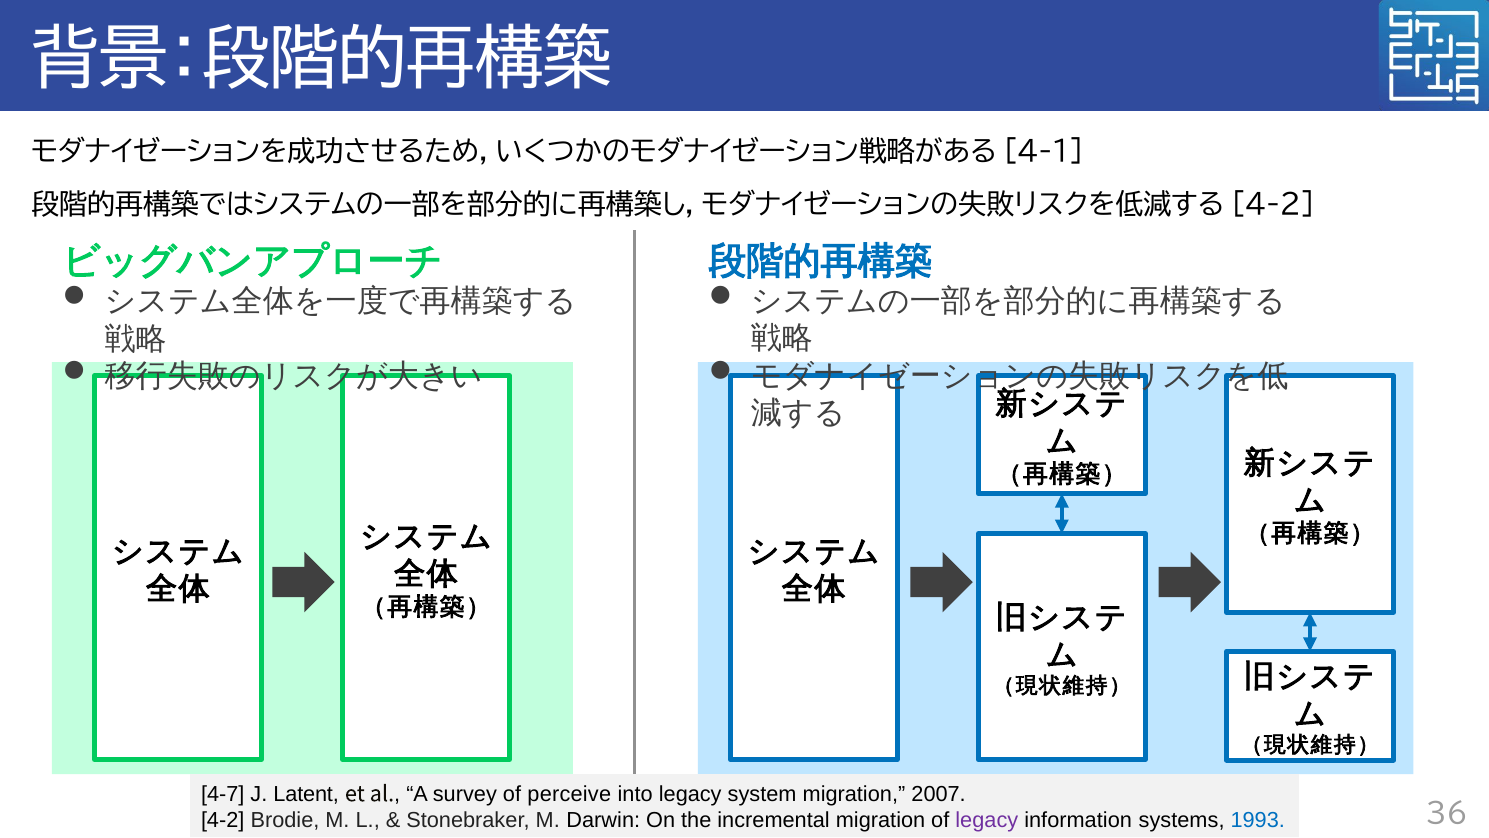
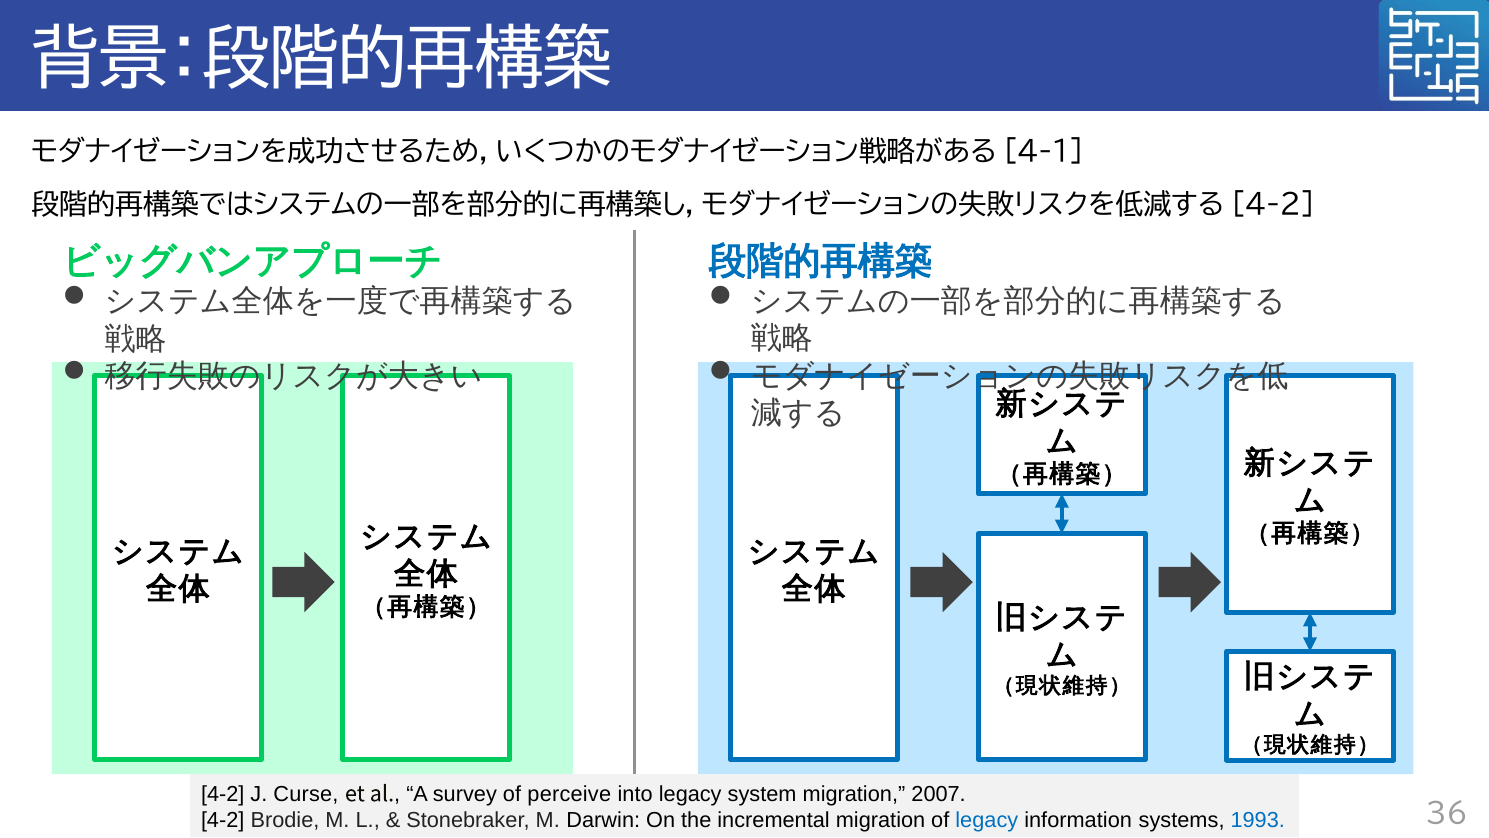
4-7 at (223, 794): 4-7 -> 4-2
Latent: Latent -> Curse
legacy at (987, 820) colour: purple -> blue
